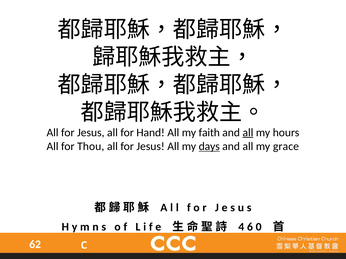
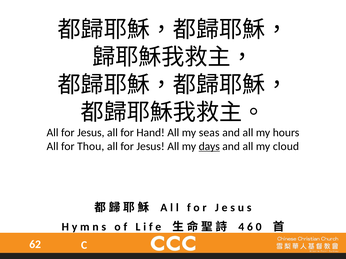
faith: faith -> seas
all at (248, 133) underline: present -> none
grace: grace -> cloud
